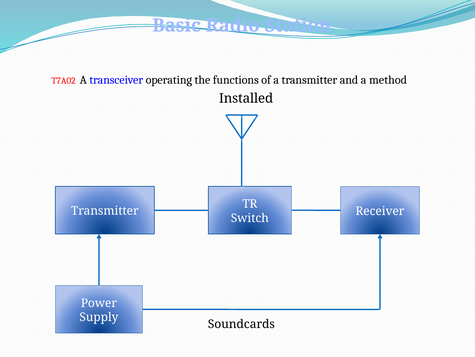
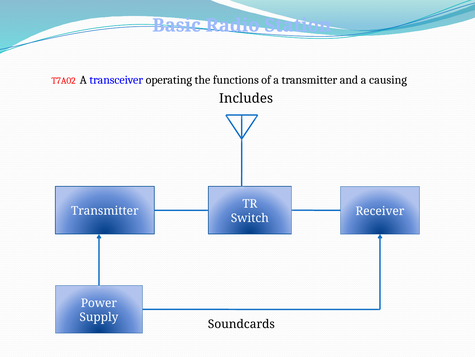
method: method -> causing
Installed: Installed -> Includes
